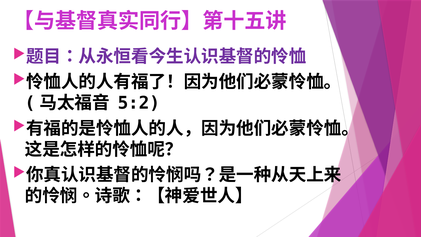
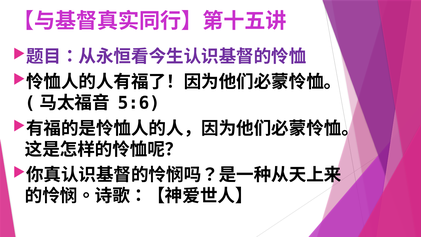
5:2: 5:2 -> 5:6
